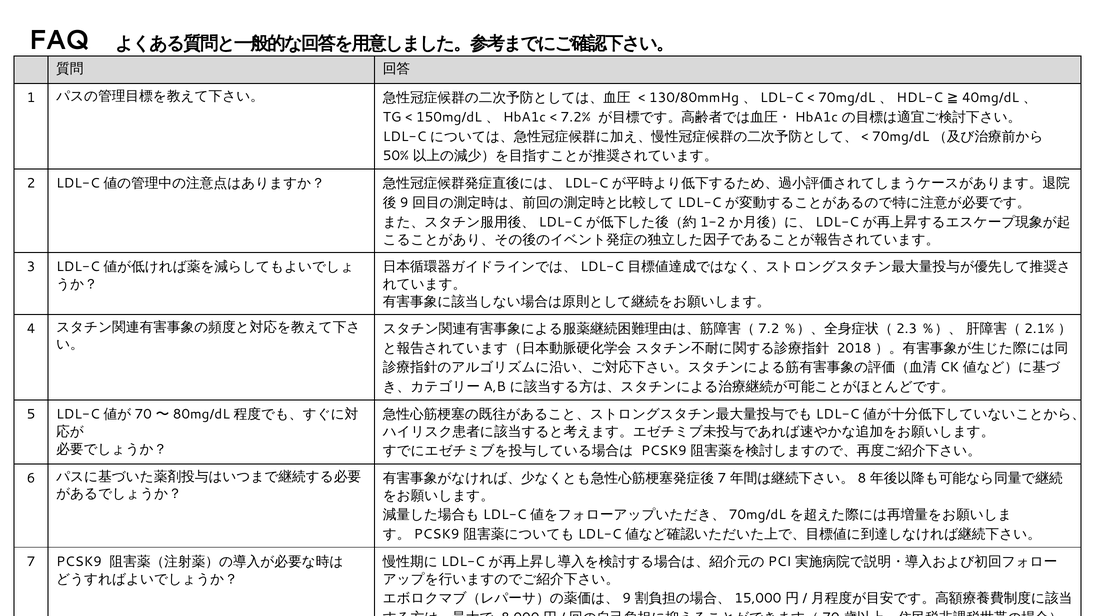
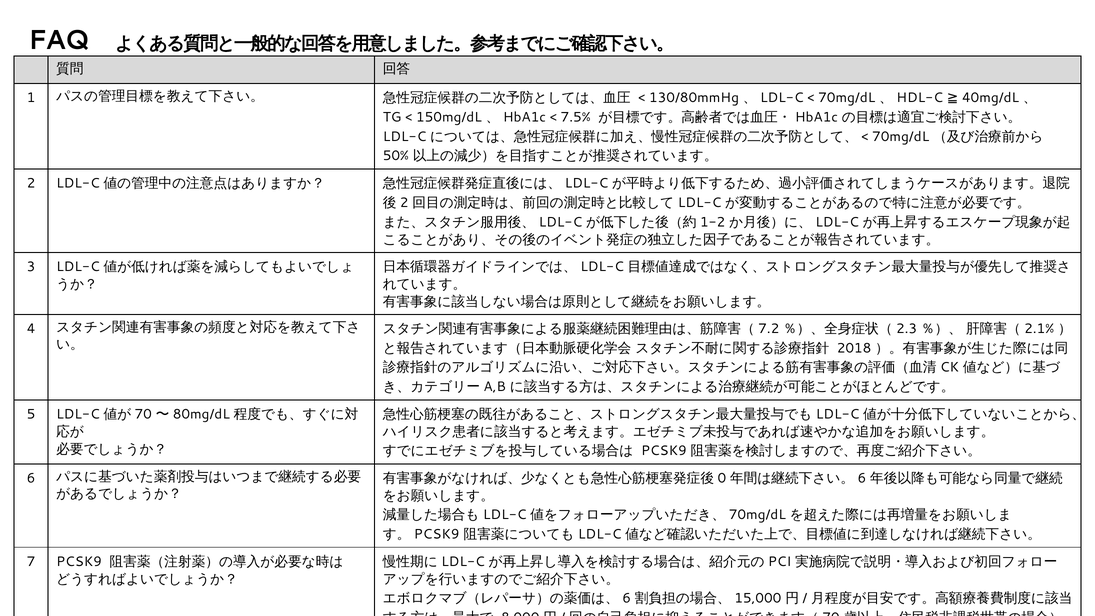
7.2%: 7.2% -> 7.5%
9 at (404, 203): 9 -> 2
7 at (722, 478): 7 -> 0
8 at (862, 478): 8 -> 6
9 at (627, 598): 9 -> 6
